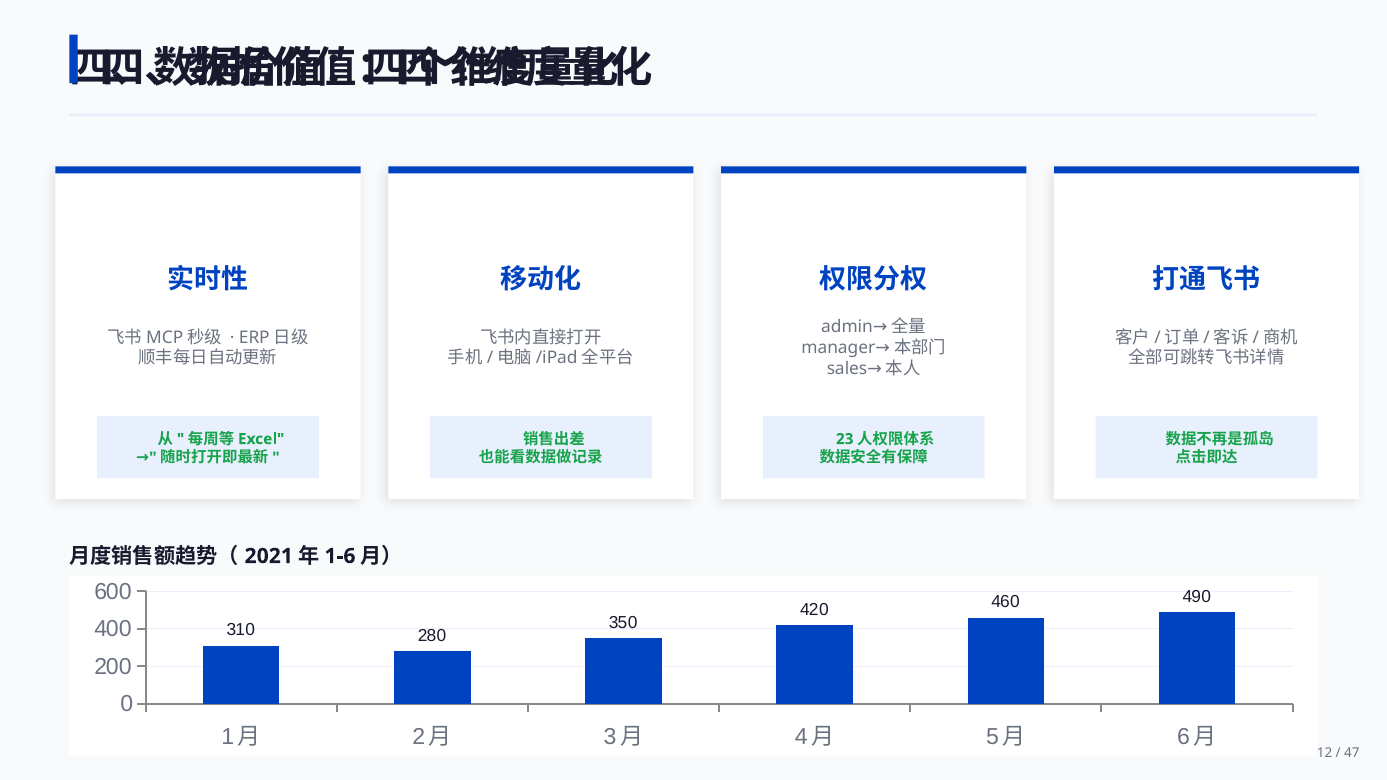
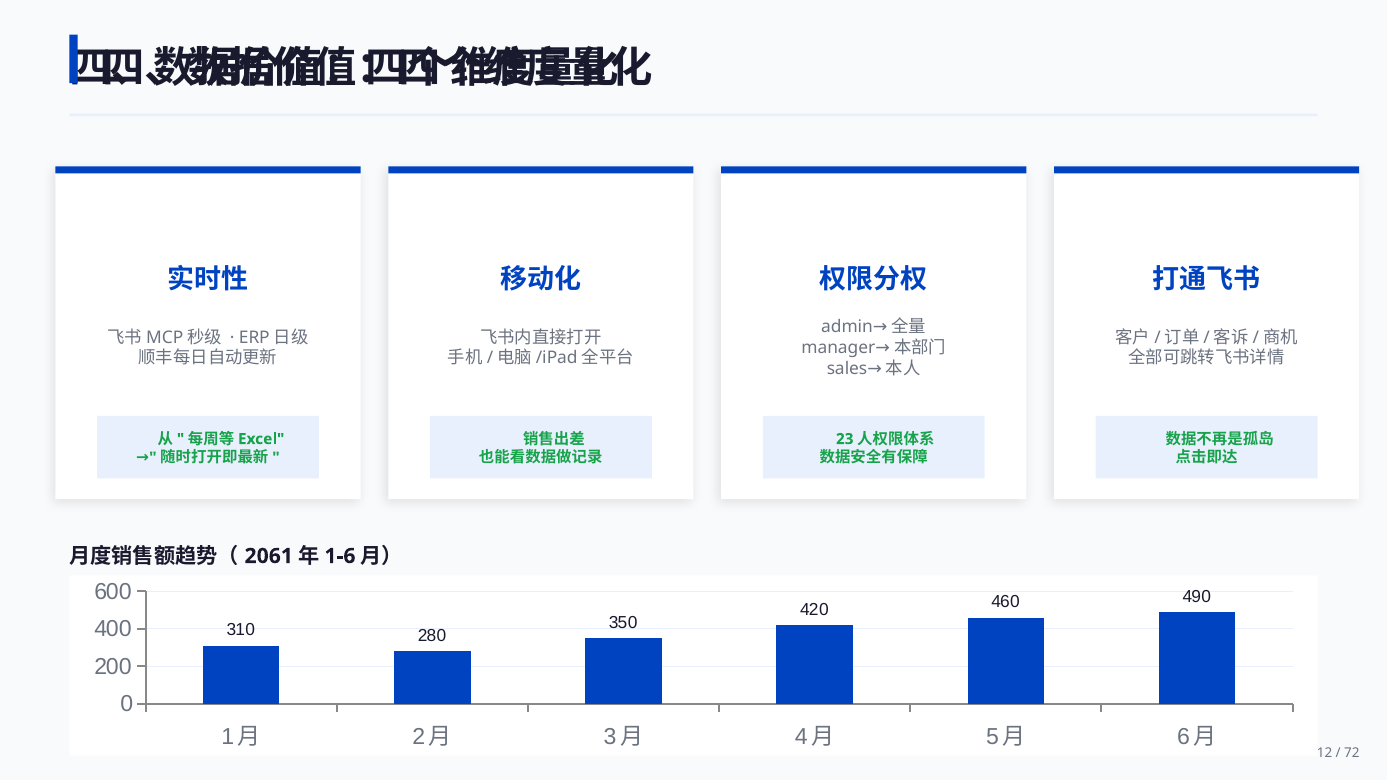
2021: 2021 -> 2061
47: 47 -> 72
